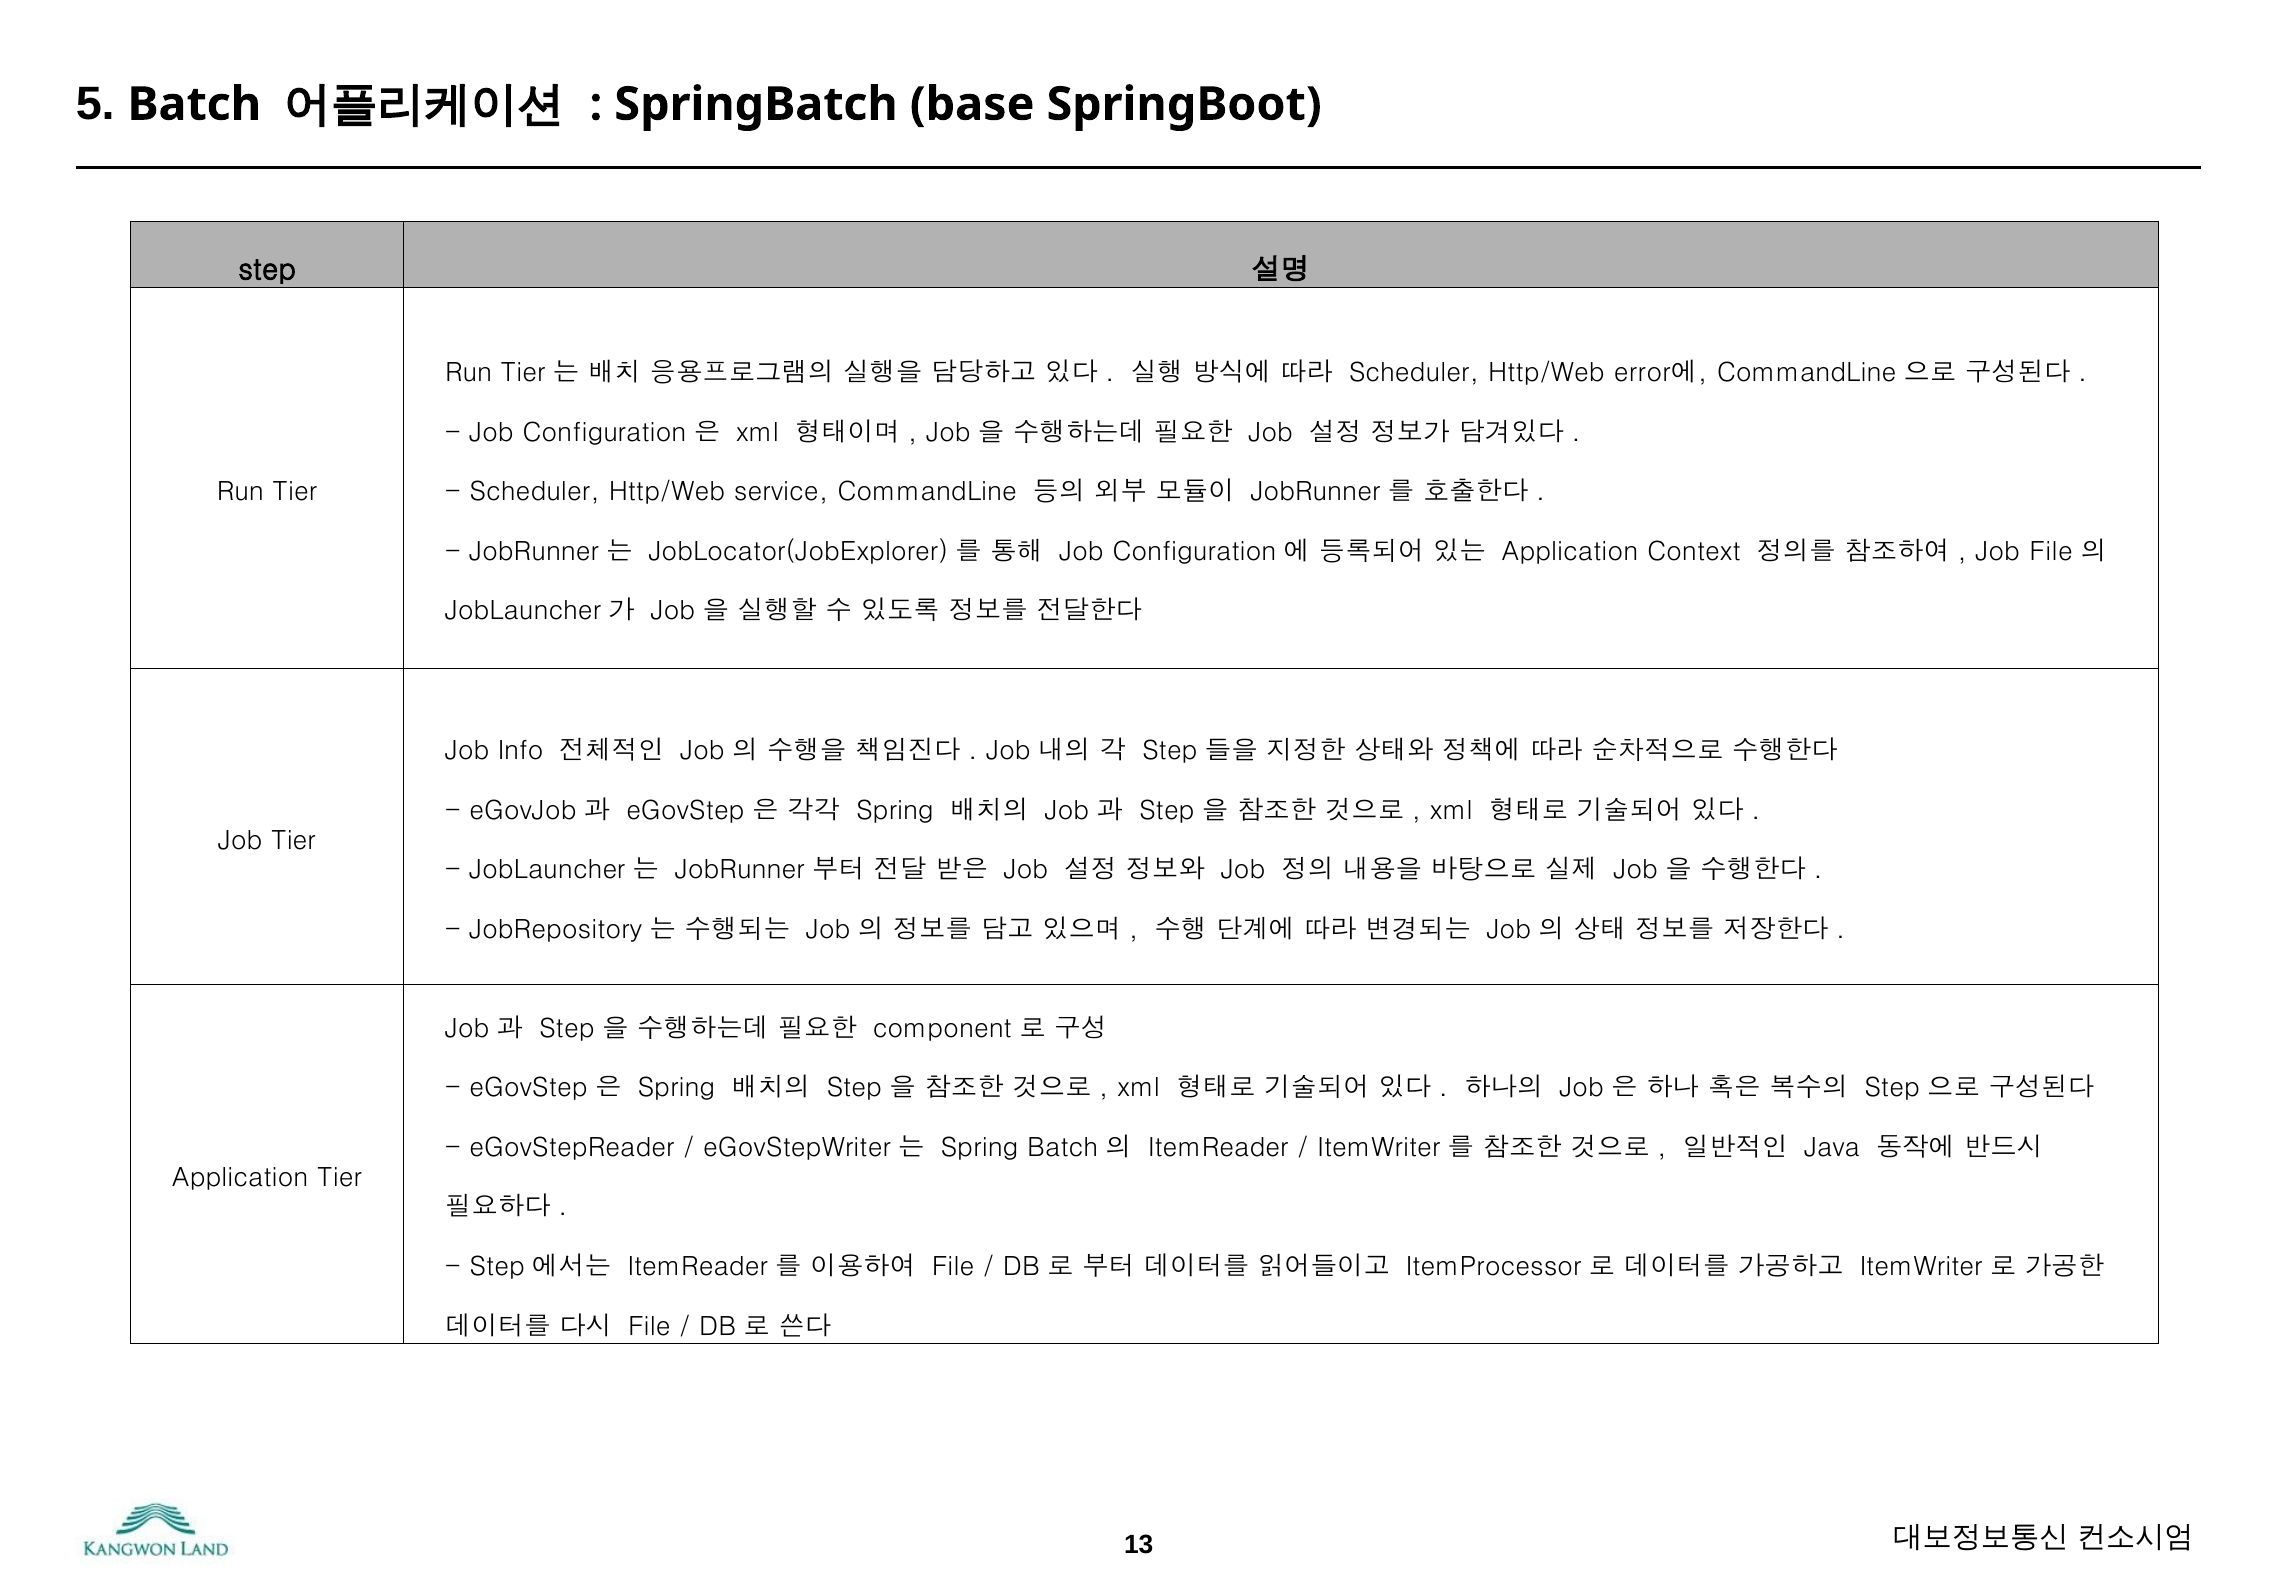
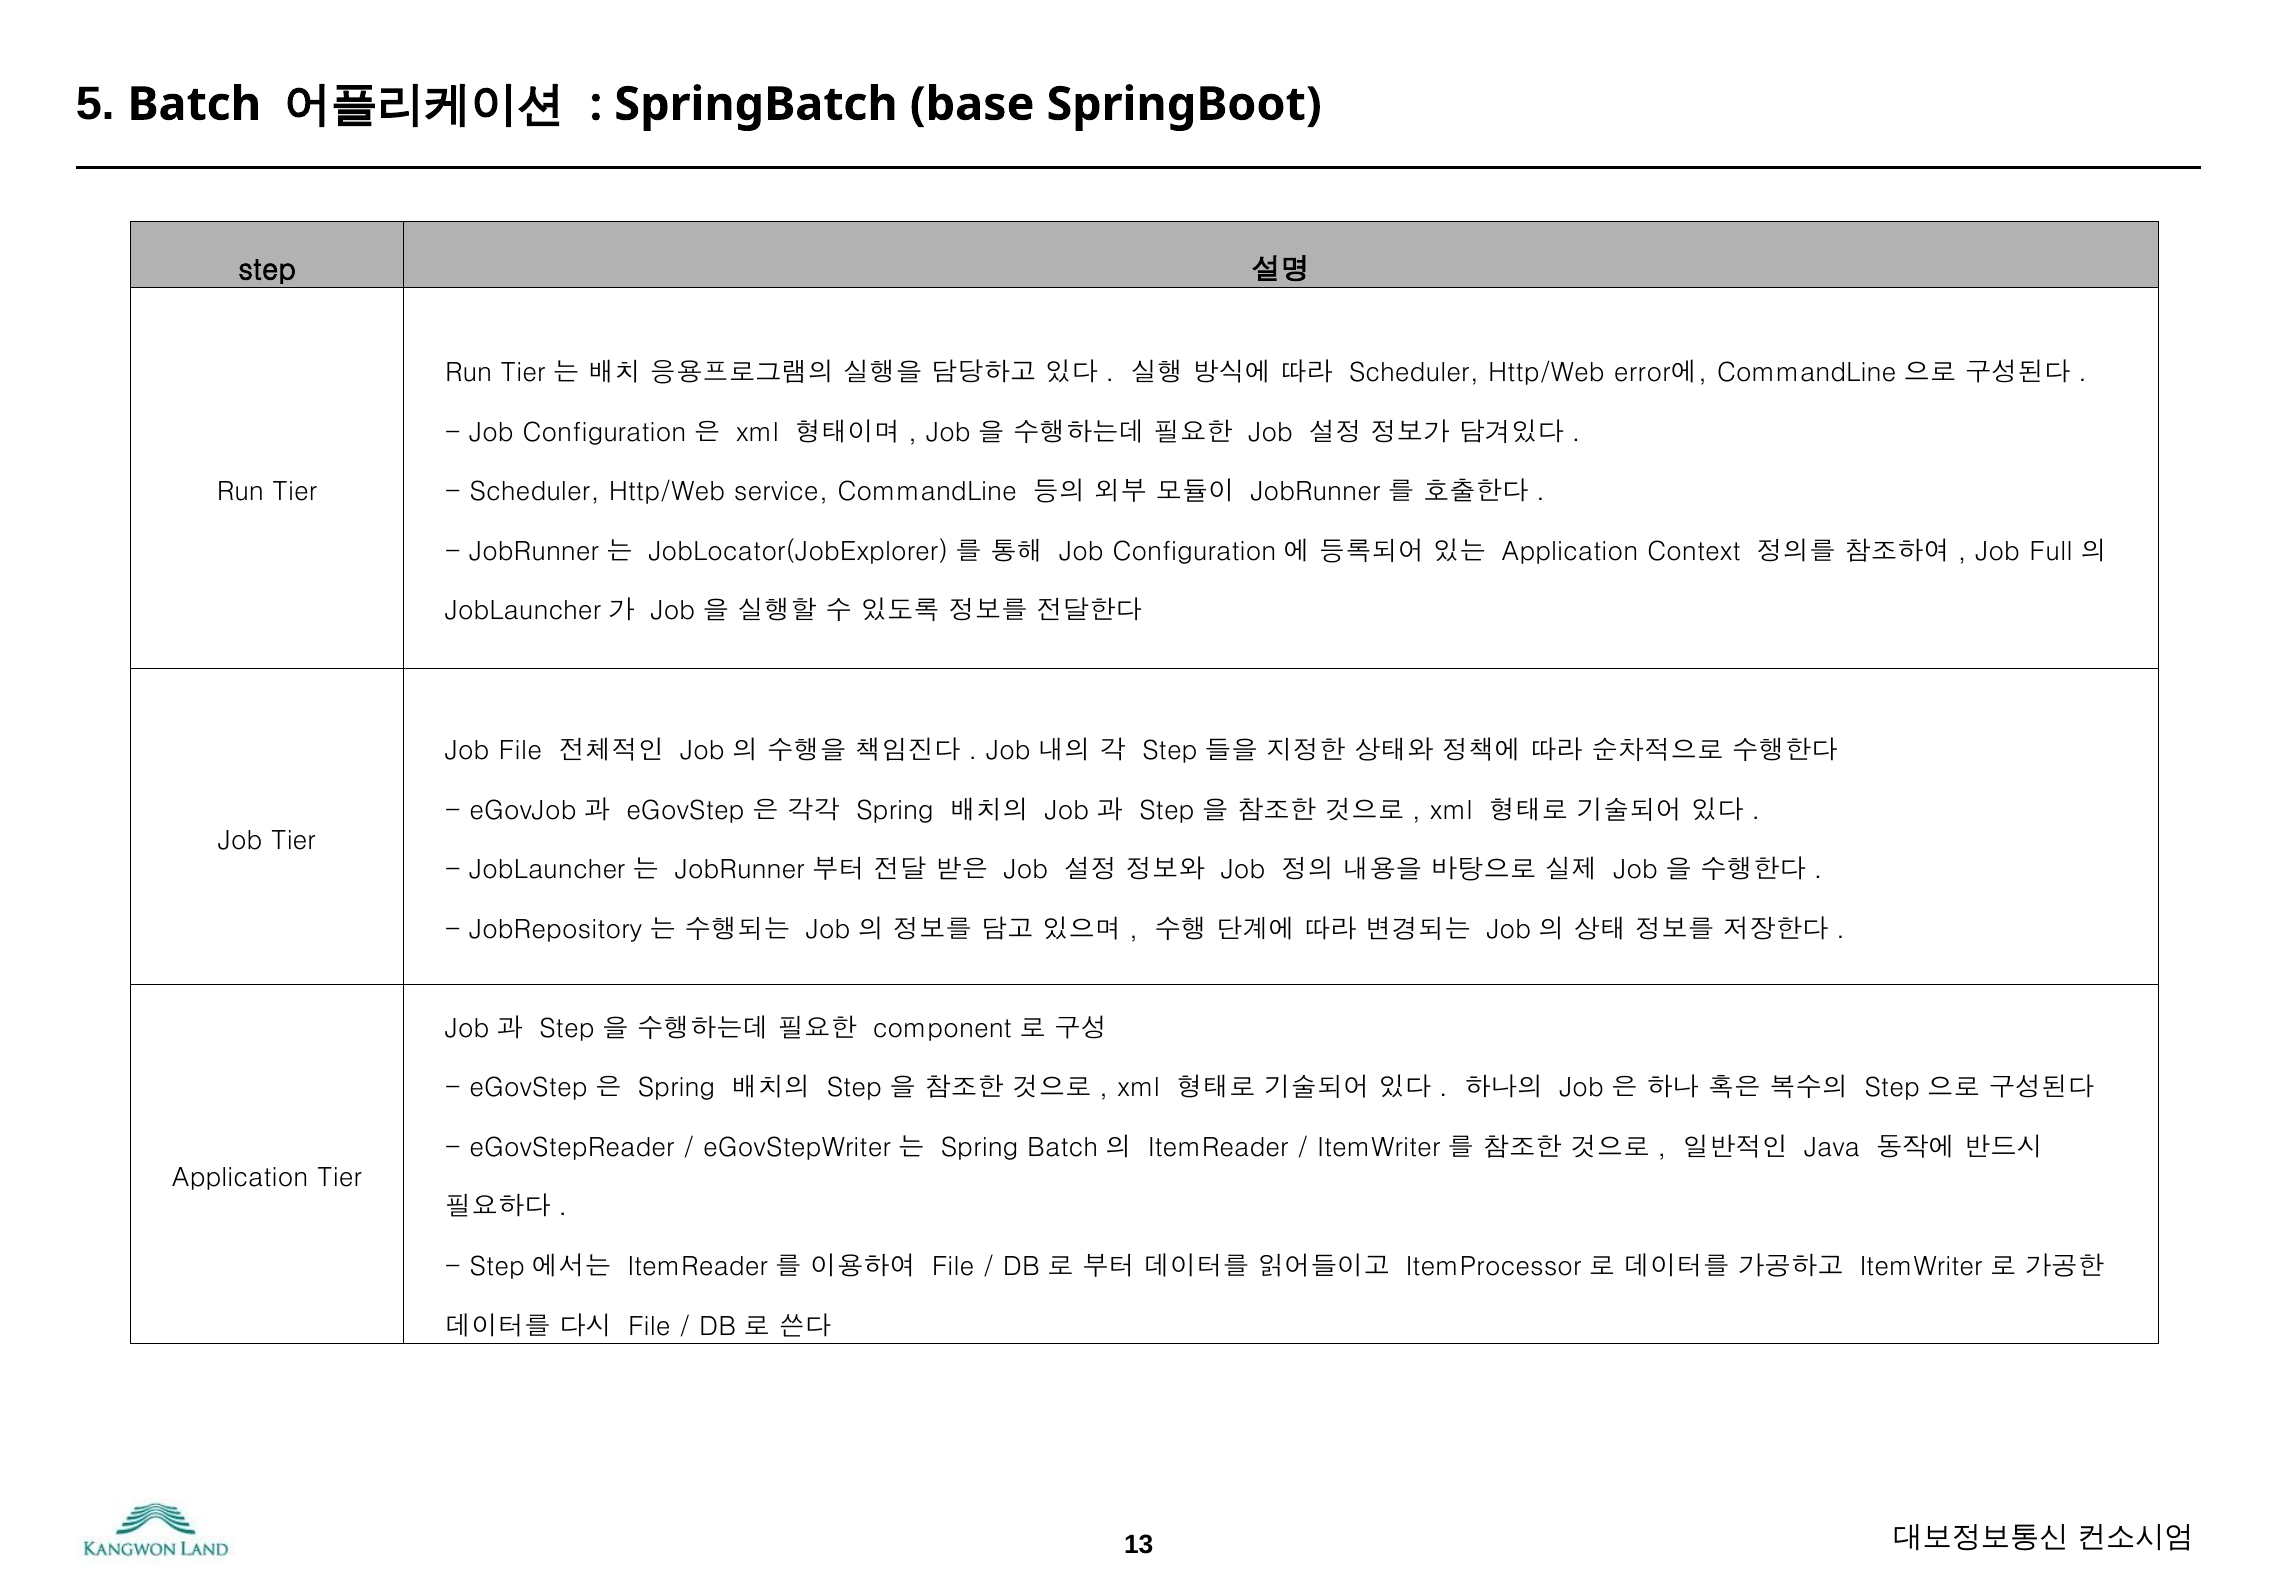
Job File: File -> Full
Job Info: Info -> File
